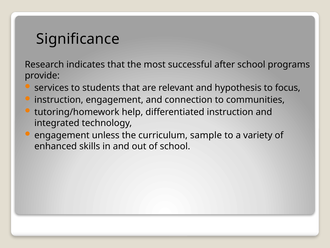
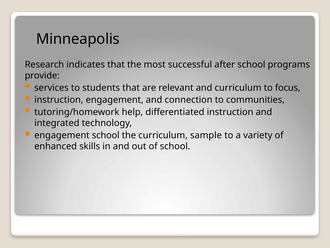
Significance: Significance -> Minneapolis
and hypothesis: hypothesis -> curriculum
engagement unless: unless -> school
